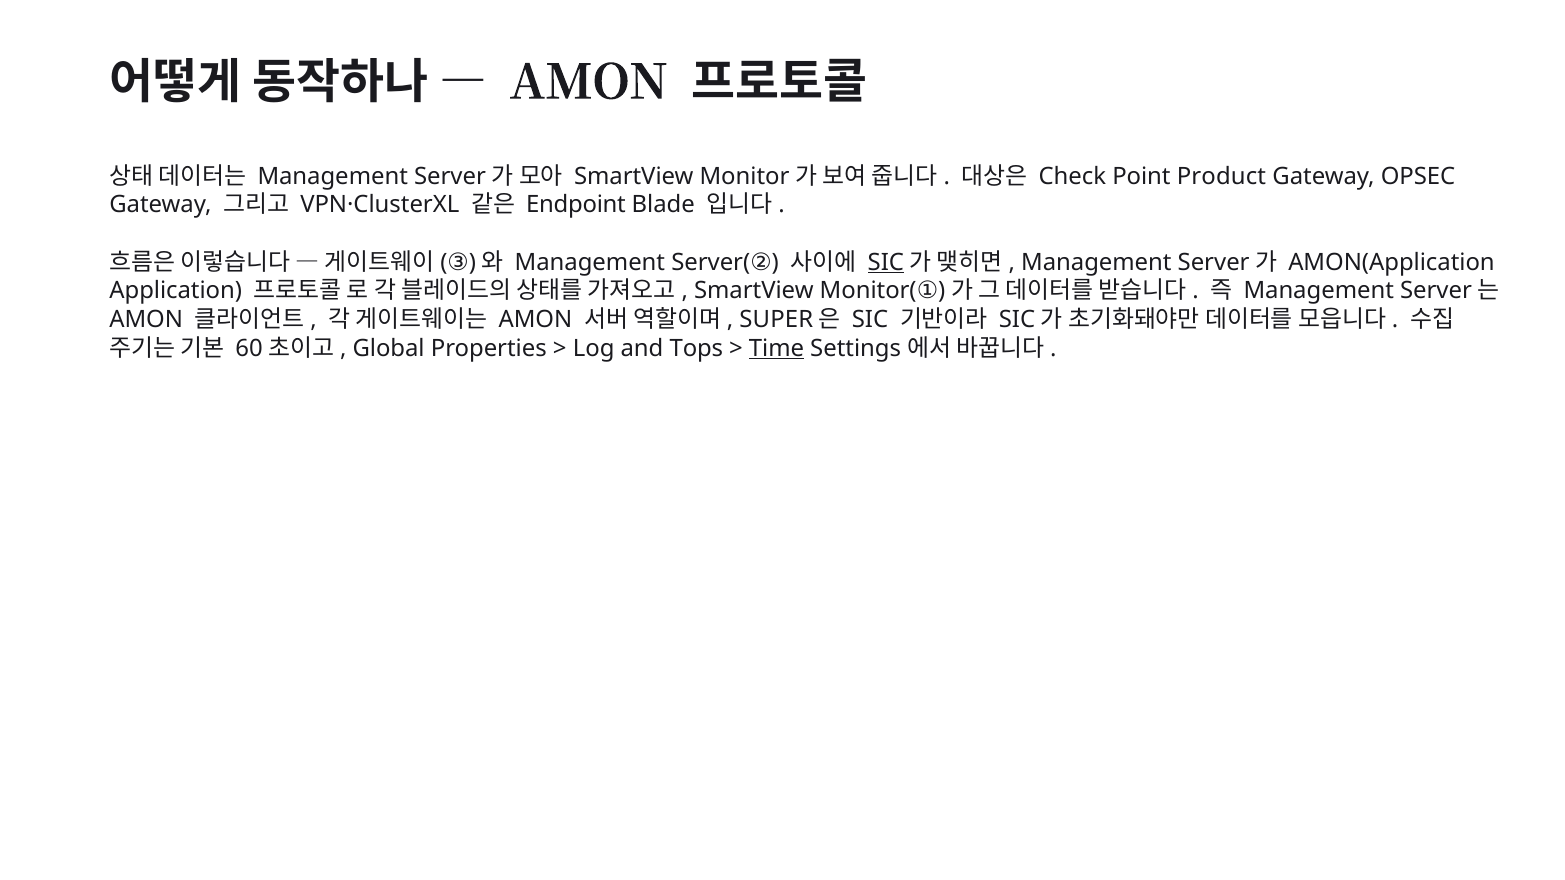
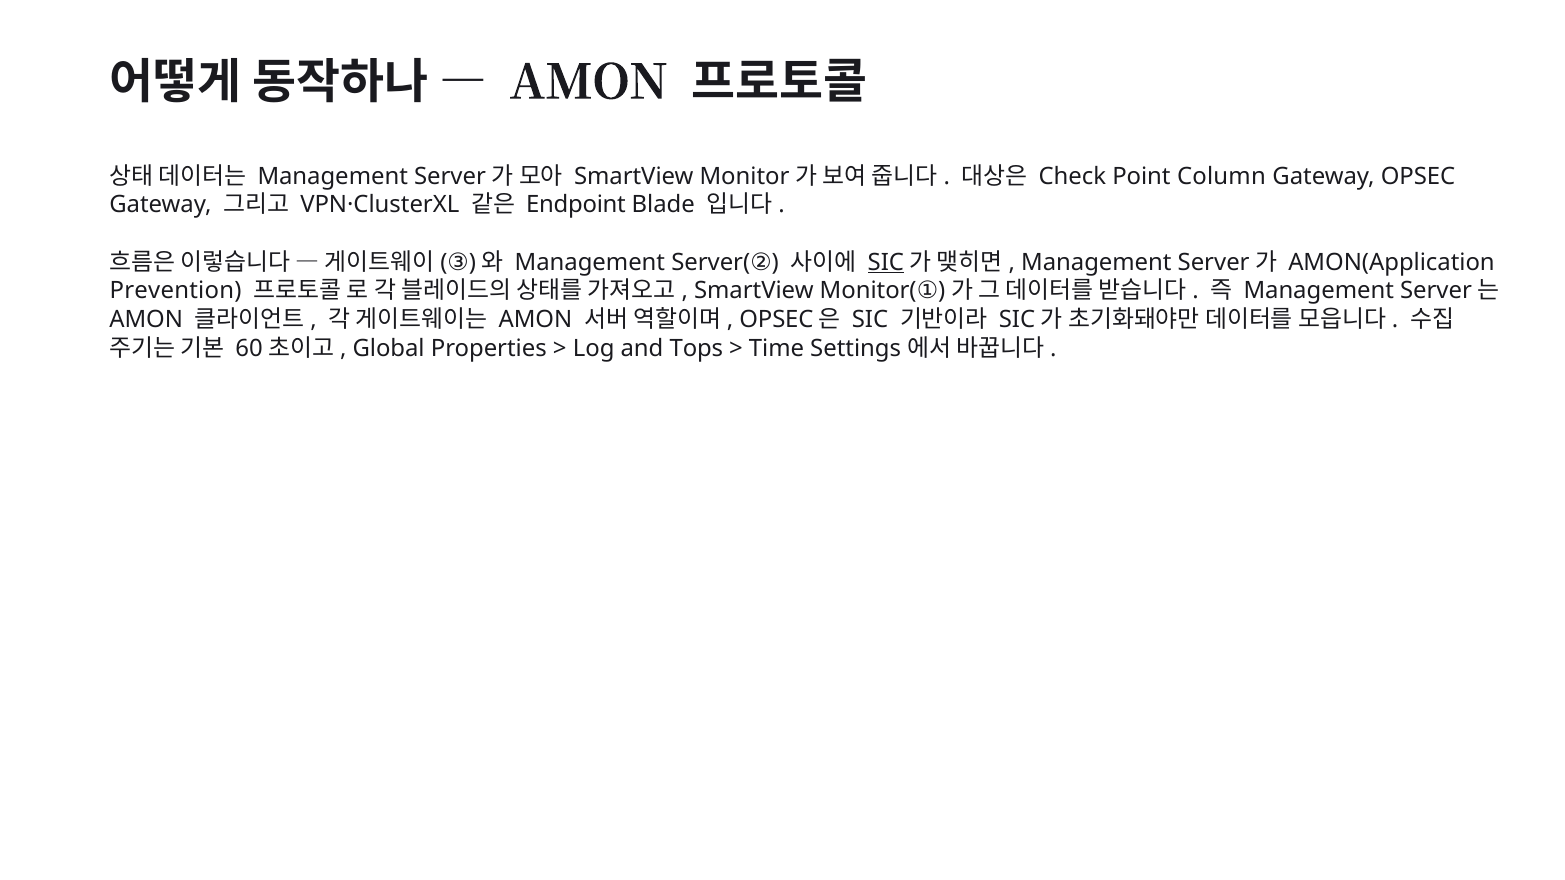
Product: Product -> Column
Application: Application -> Prevention
SUPER at (776, 320): SUPER -> OPSEC
Time underline: present -> none
